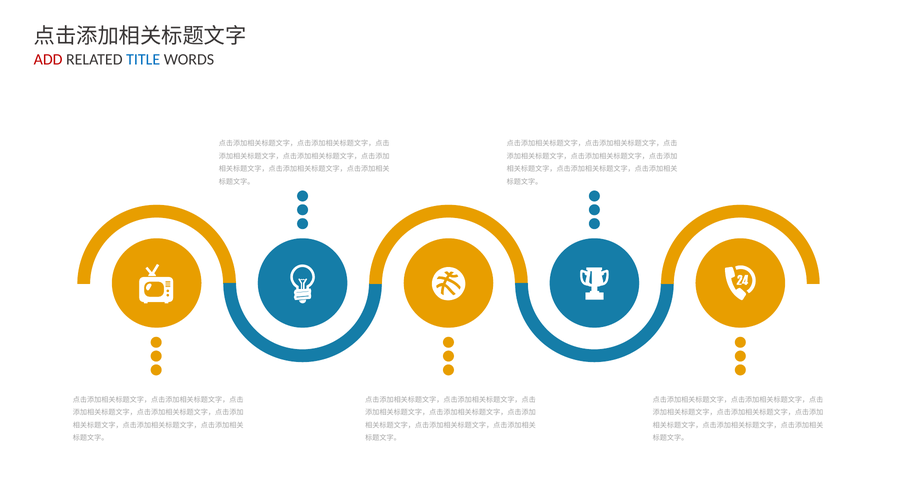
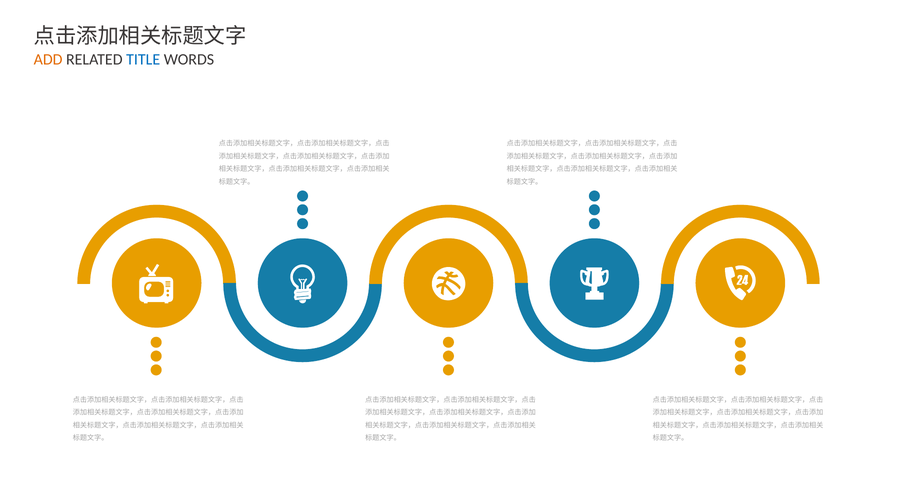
ADD colour: red -> orange
